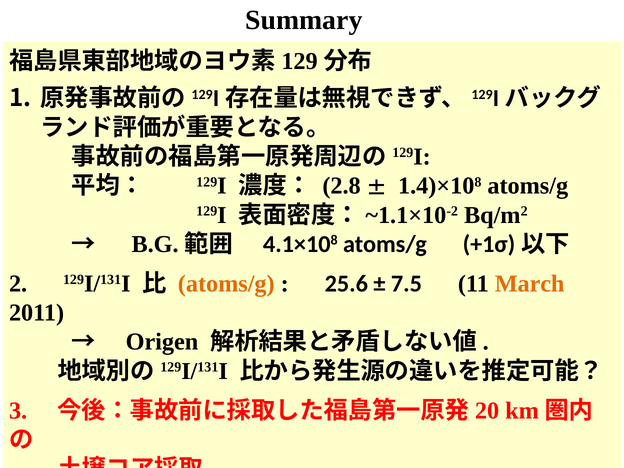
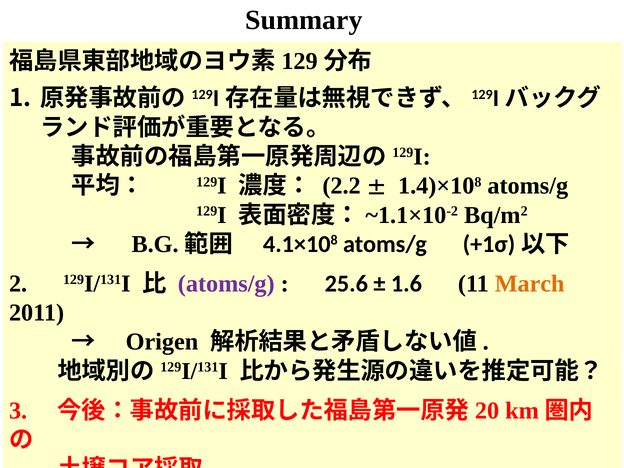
2.8: 2.8 -> 2.2
atoms/g at (226, 284) colour: orange -> purple
7.5: 7.5 -> 1.6
